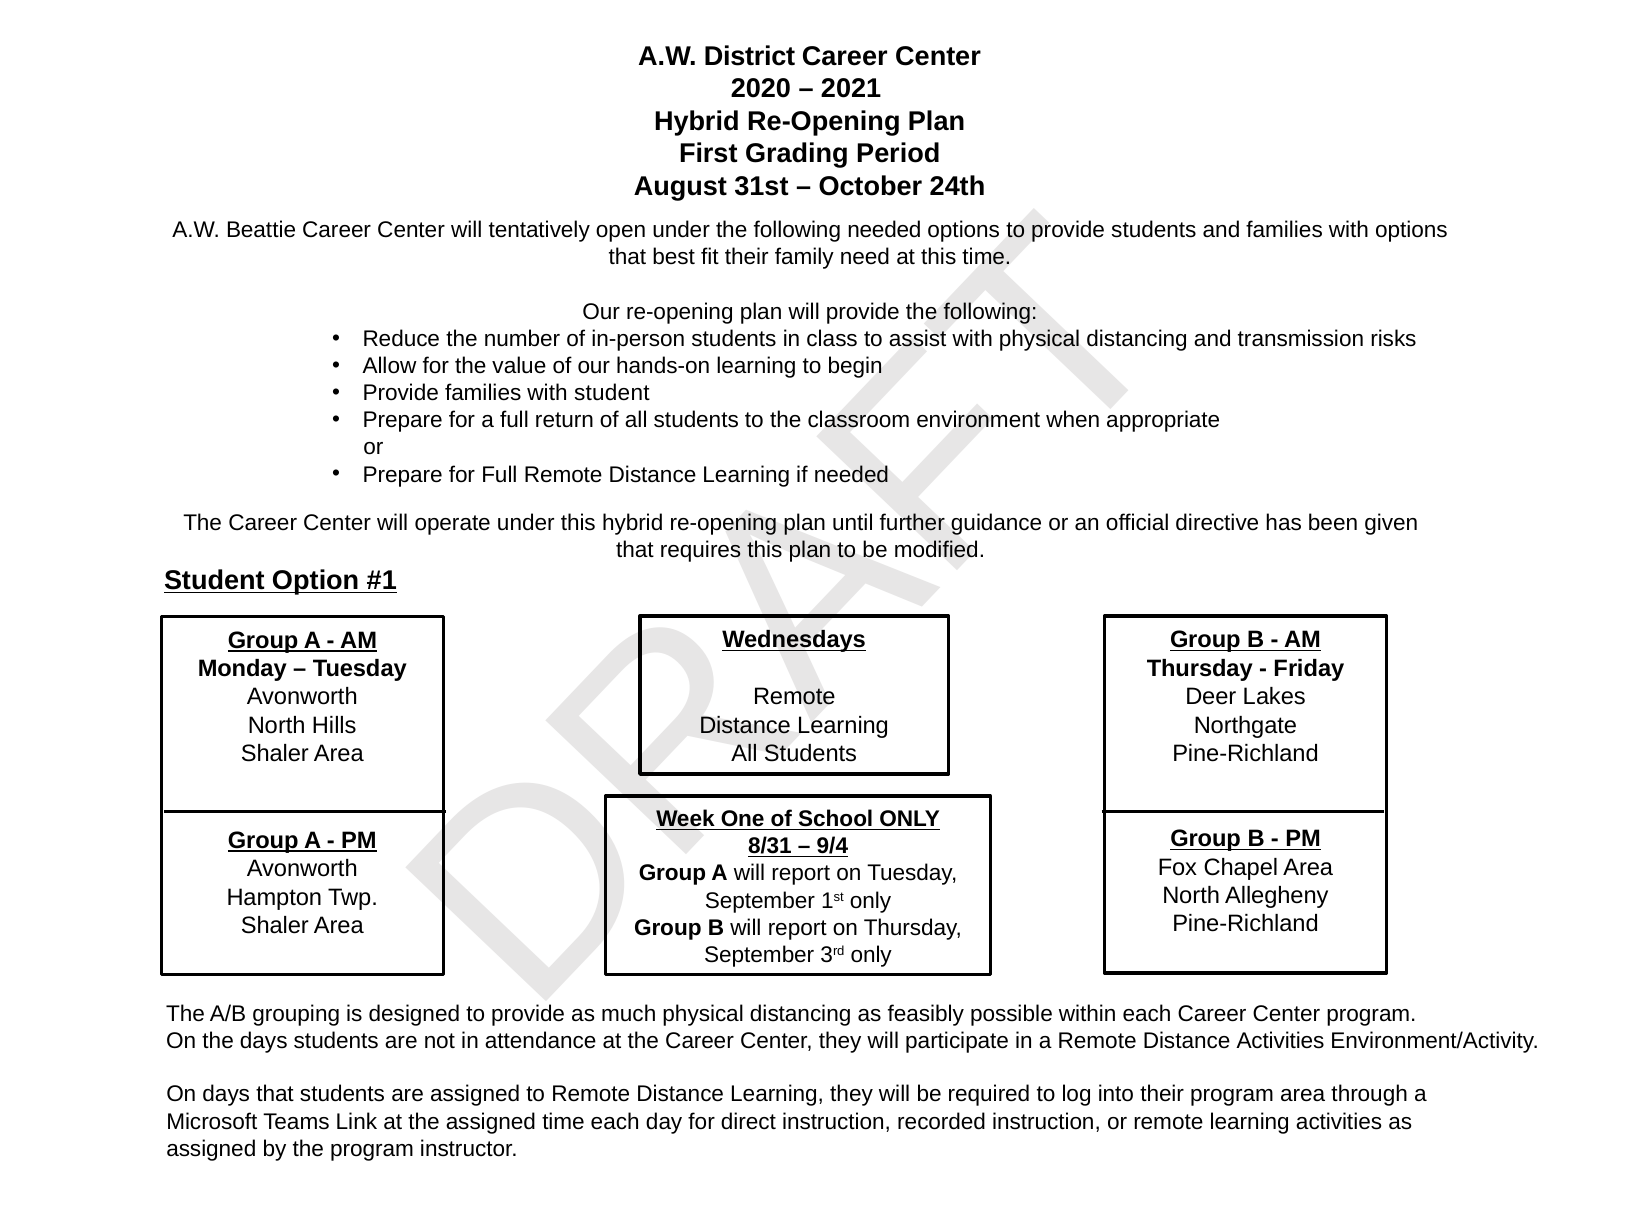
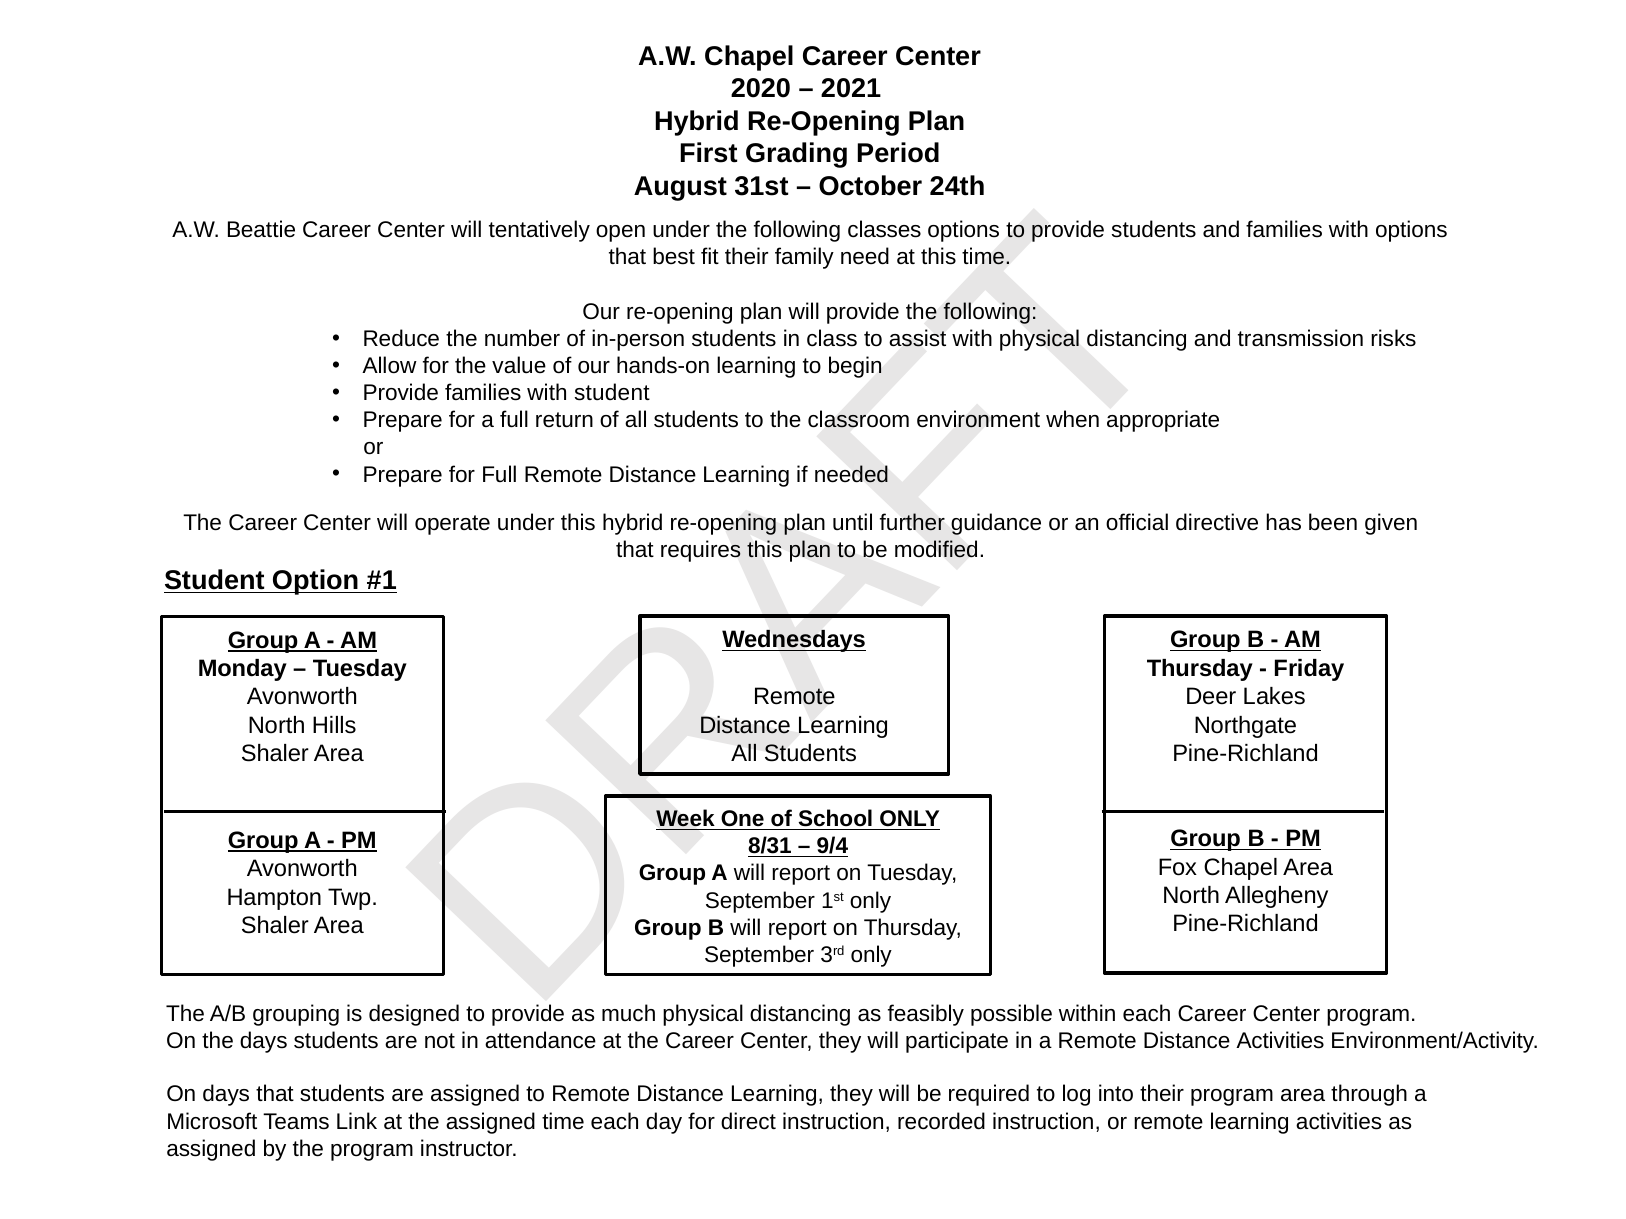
A.W District: District -> Chapel
following needed: needed -> classes
